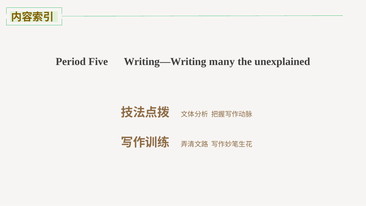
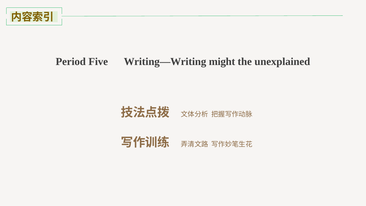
many: many -> might
